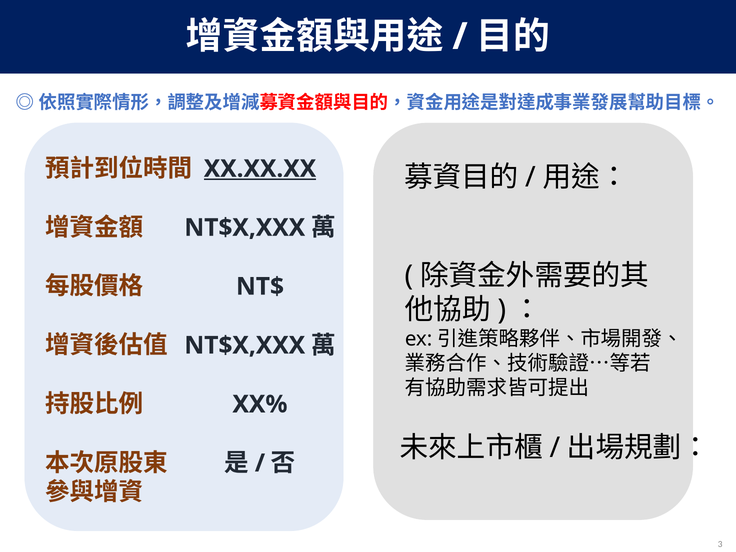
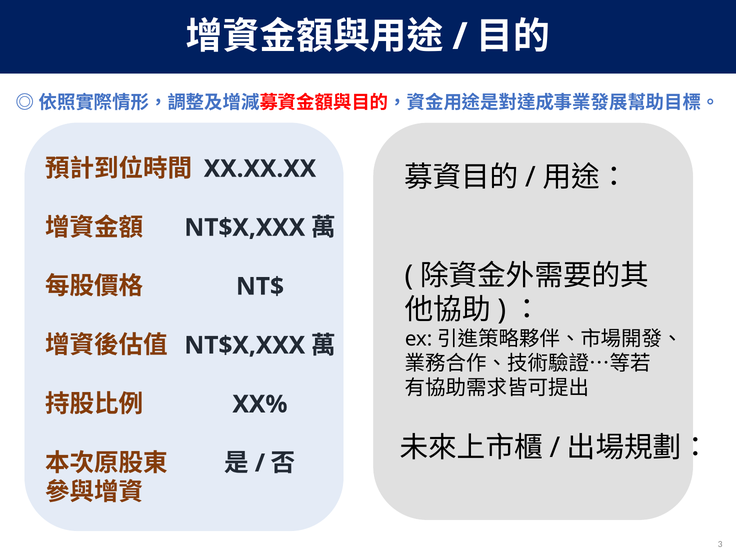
XX.XX.XX underline: present -> none
